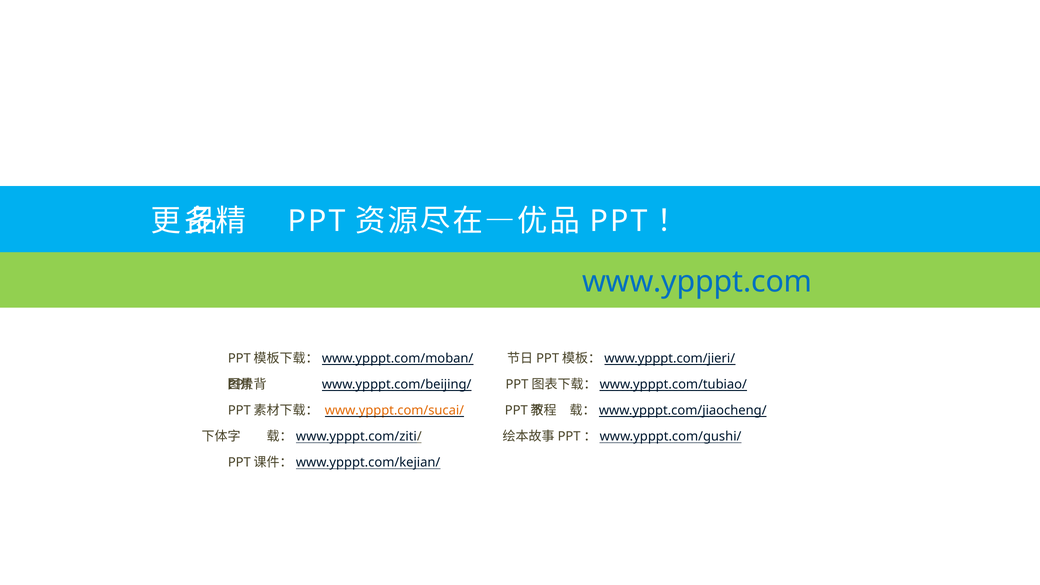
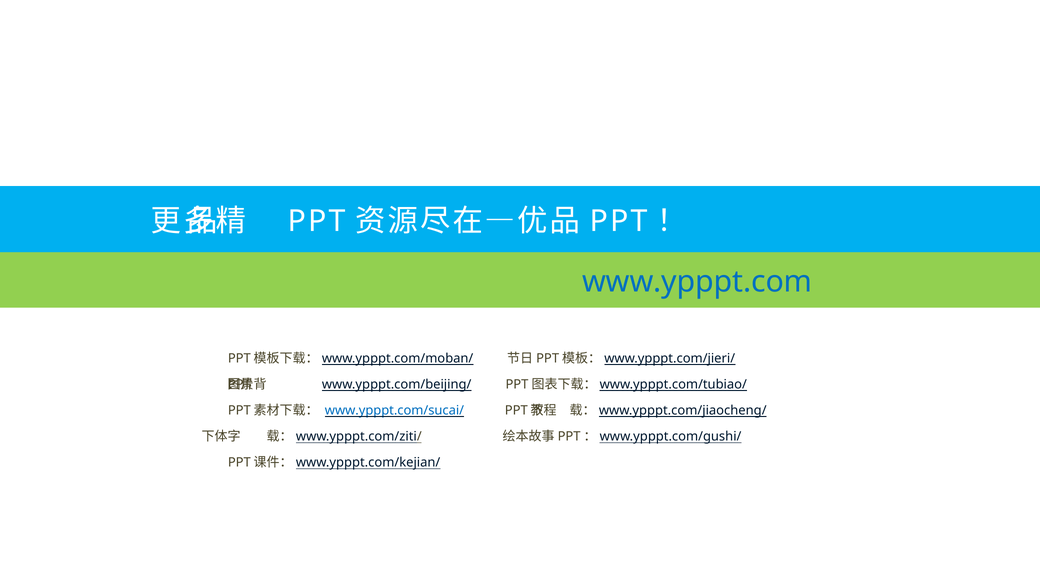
www.ypppt.com/sucai/ colour: orange -> blue
